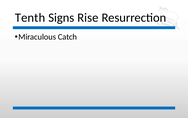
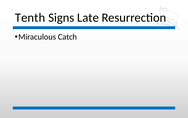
Rise: Rise -> Late
